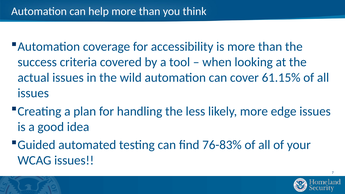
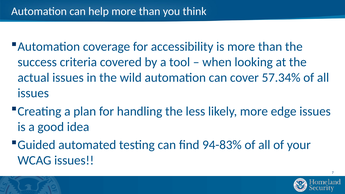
61.15%: 61.15% -> 57.34%
76-83%: 76-83% -> 94-83%
